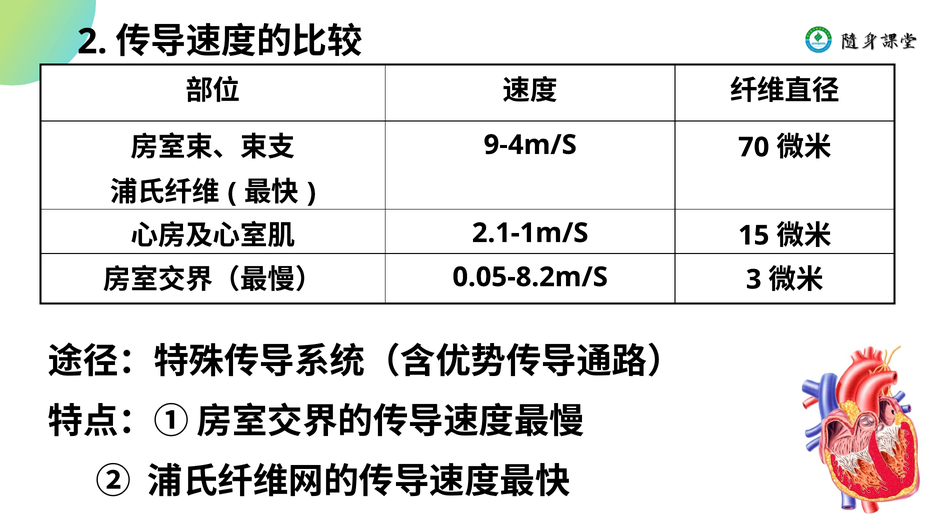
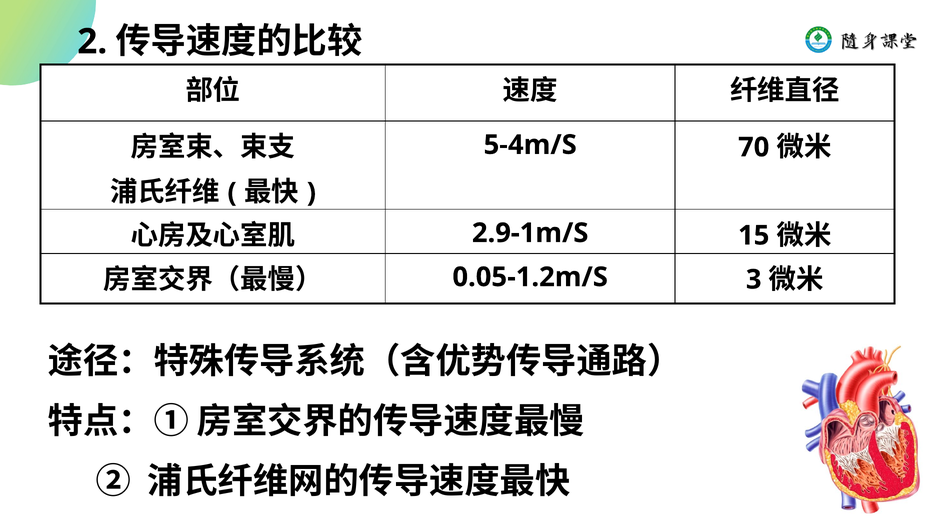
9-4m/S: 9-4m/S -> 5-4m/S
2.1-1m/S: 2.1-1m/S -> 2.9-1m/S
0.05-8.2m/S: 0.05-8.2m/S -> 0.05-1.2m/S
